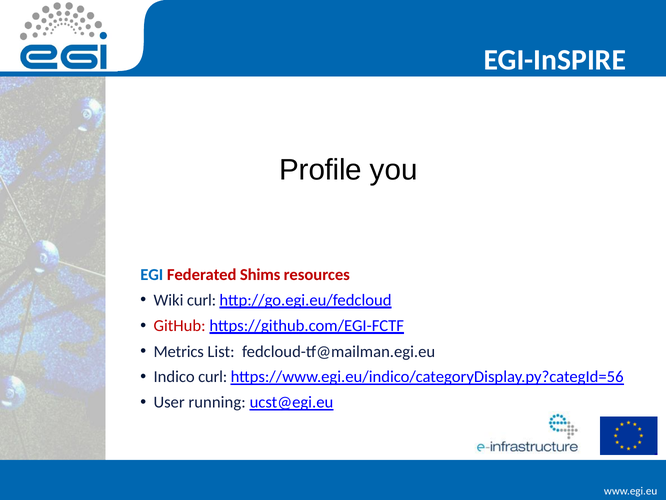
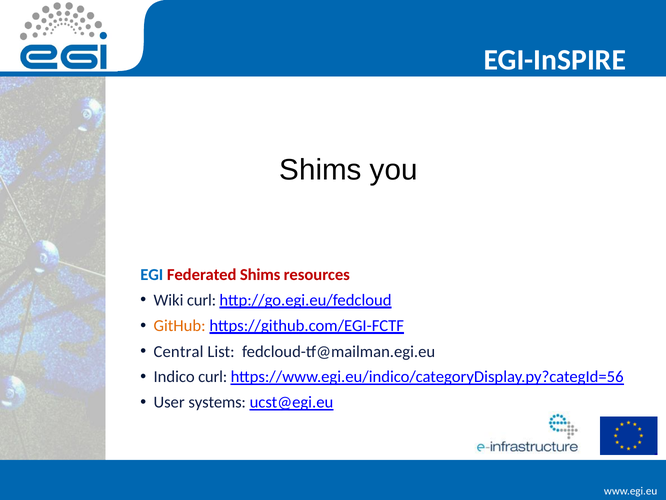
Profile at (321, 170): Profile -> Shims
GitHub colour: red -> orange
Metrics: Metrics -> Central
running: running -> systems
